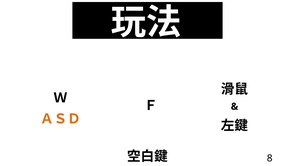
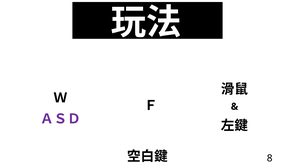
ＡＳＤ colour: orange -> purple
